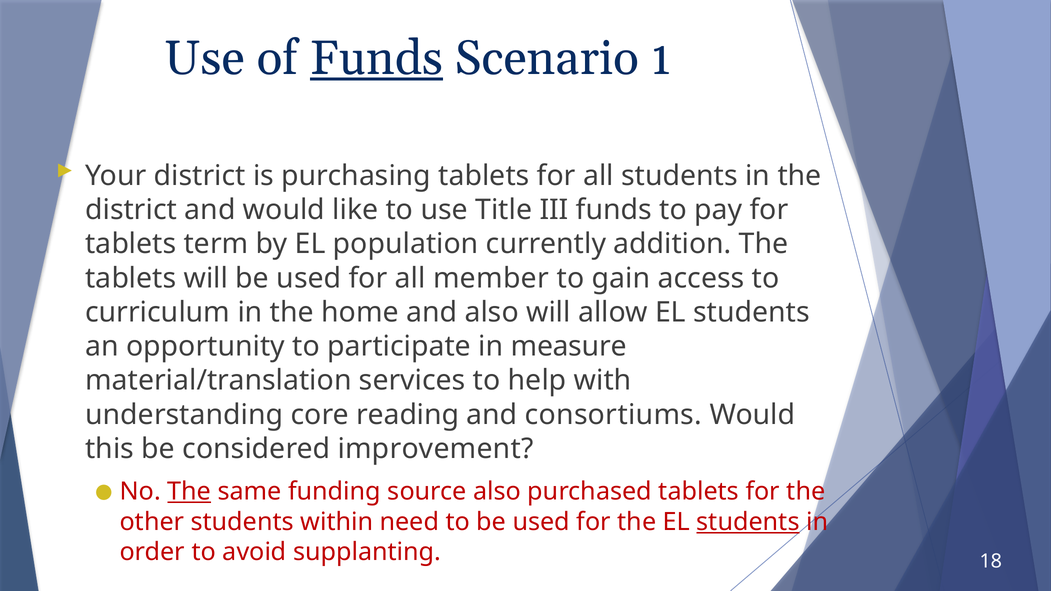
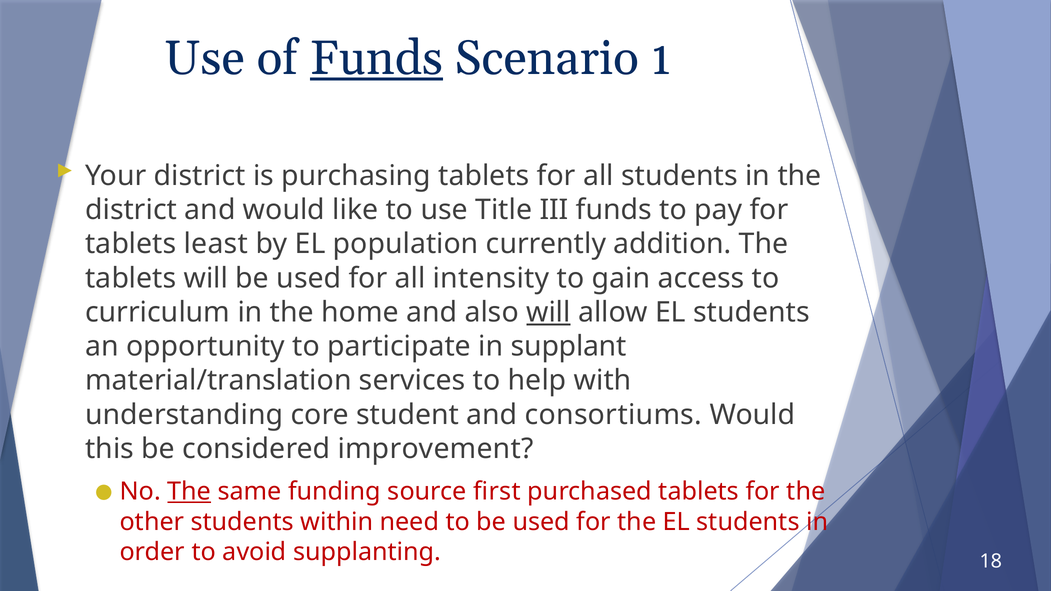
term: term -> least
member: member -> intensity
will at (548, 312) underline: none -> present
measure: measure -> supplant
reading: reading -> student
source also: also -> first
students at (748, 522) underline: present -> none
